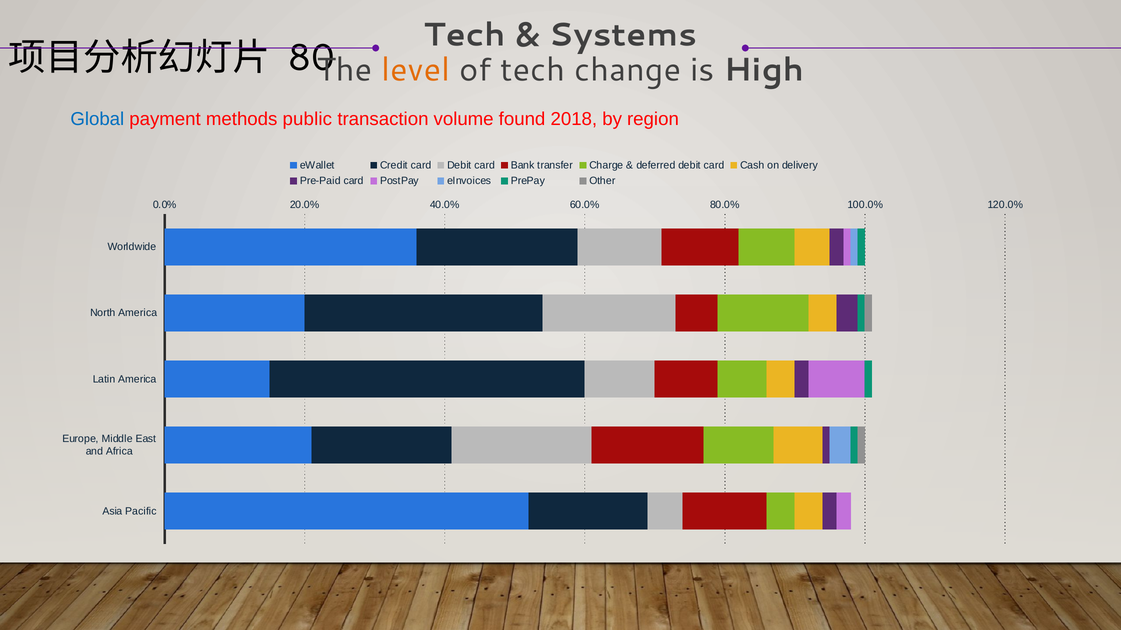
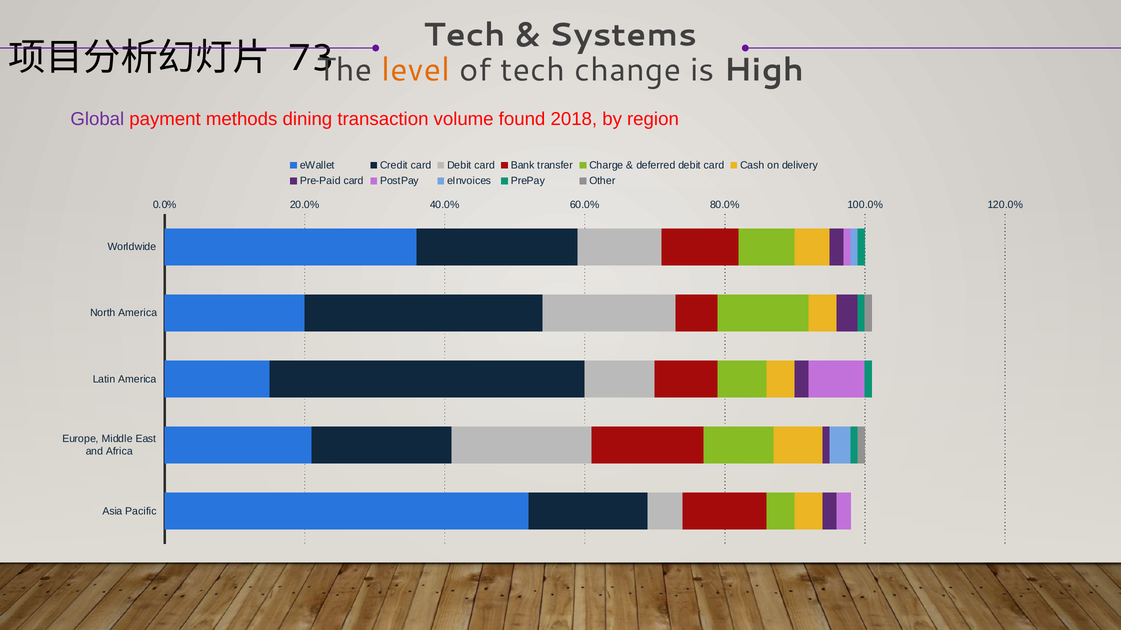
80: 80 -> 73
Global colour: blue -> purple
public: public -> dining
